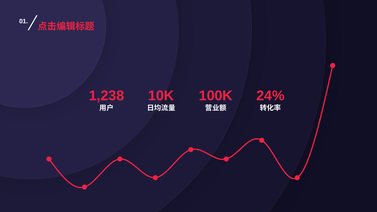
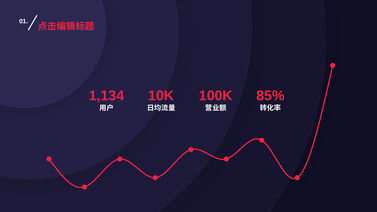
1,238: 1,238 -> 1,134
24%: 24% -> 85%
